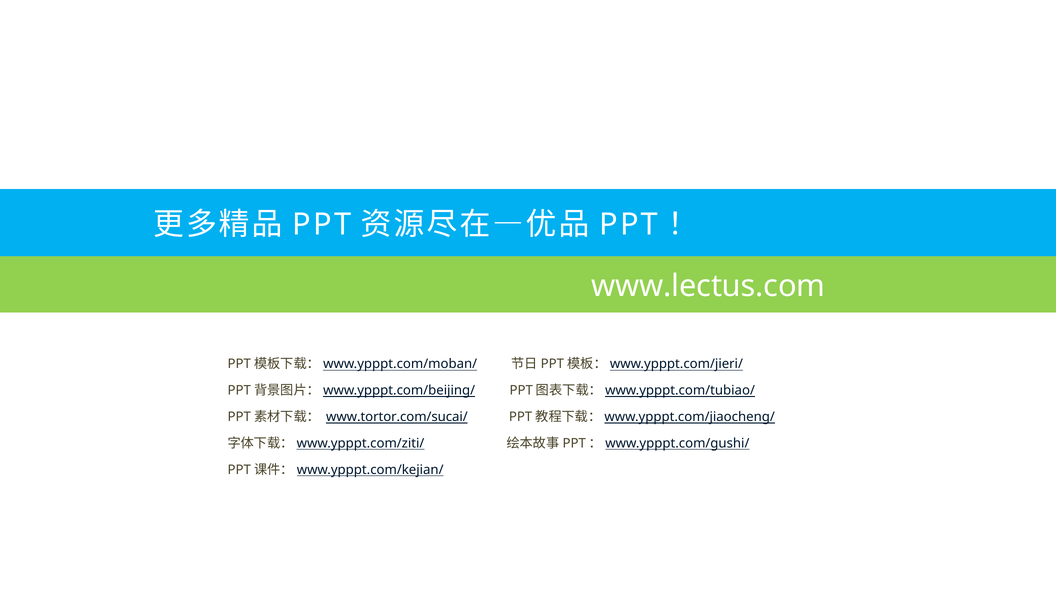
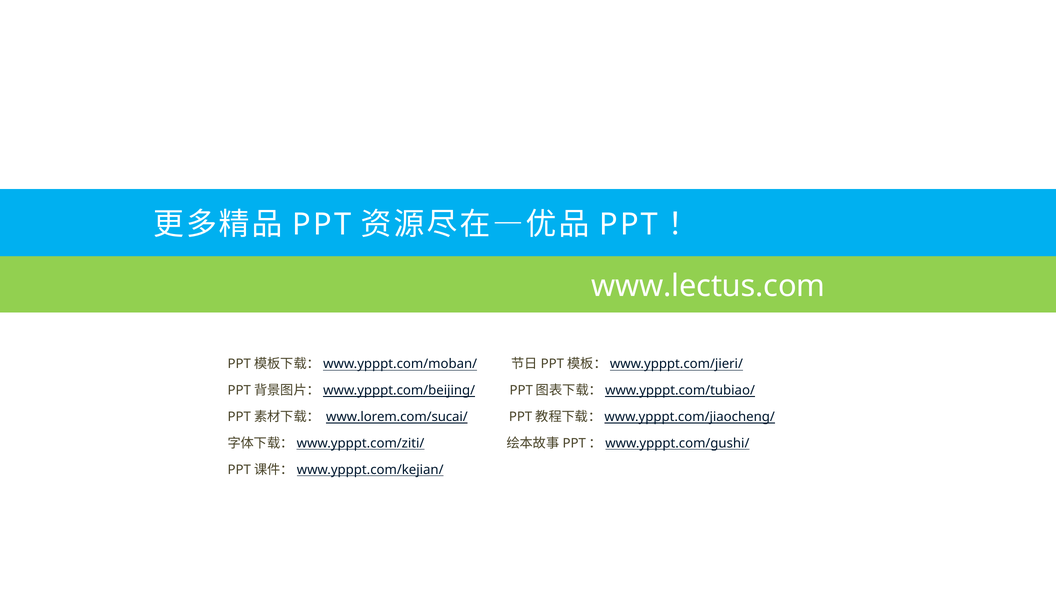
www.tortor.com/sucai/: www.tortor.com/sucai/ -> www.lorem.com/sucai/
